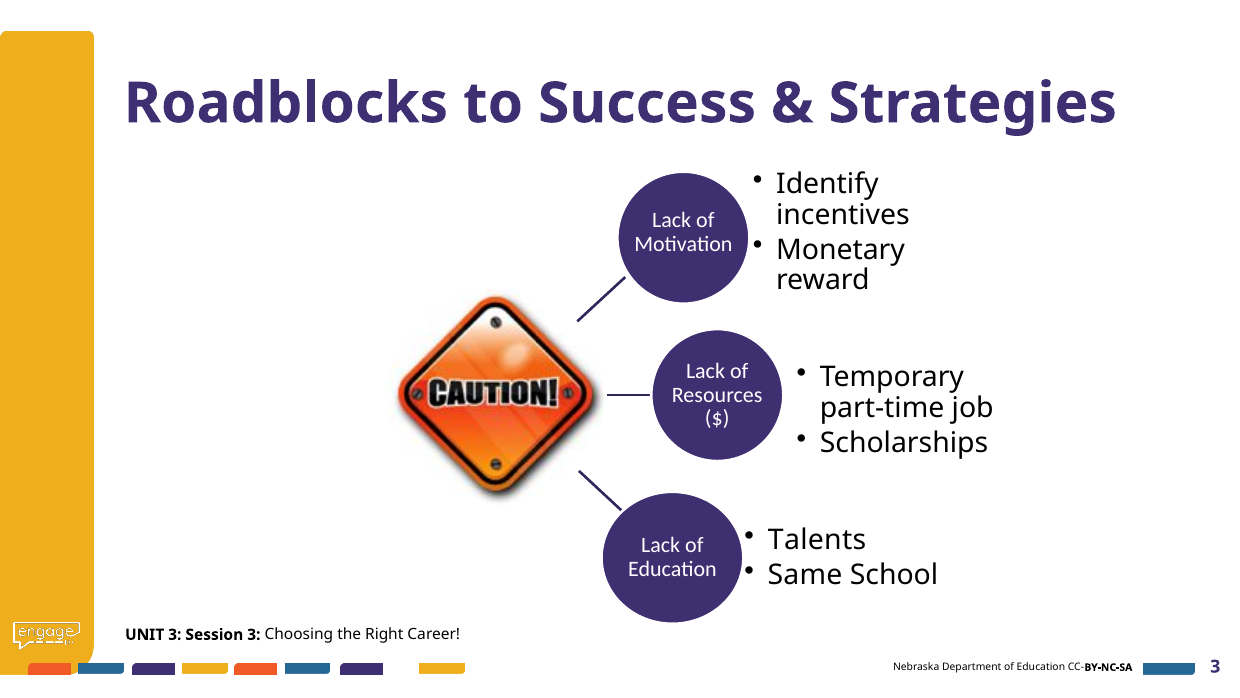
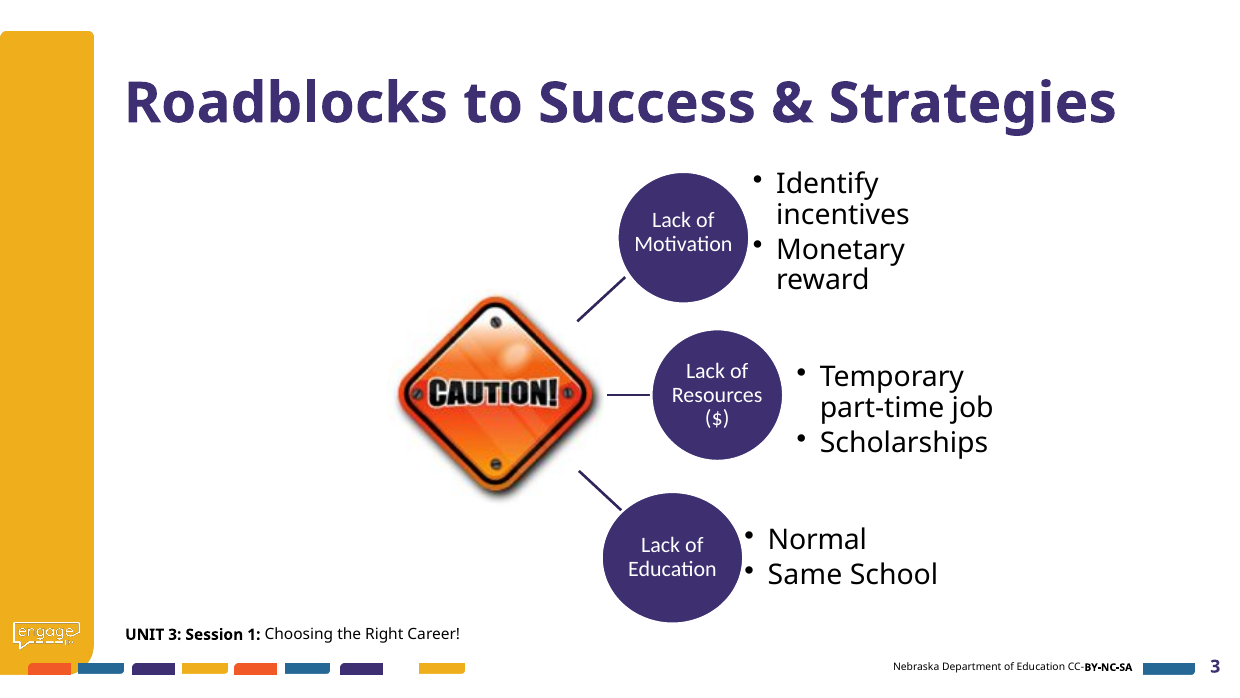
Talents: Talents -> Normal
Session 3: 3 -> 1
